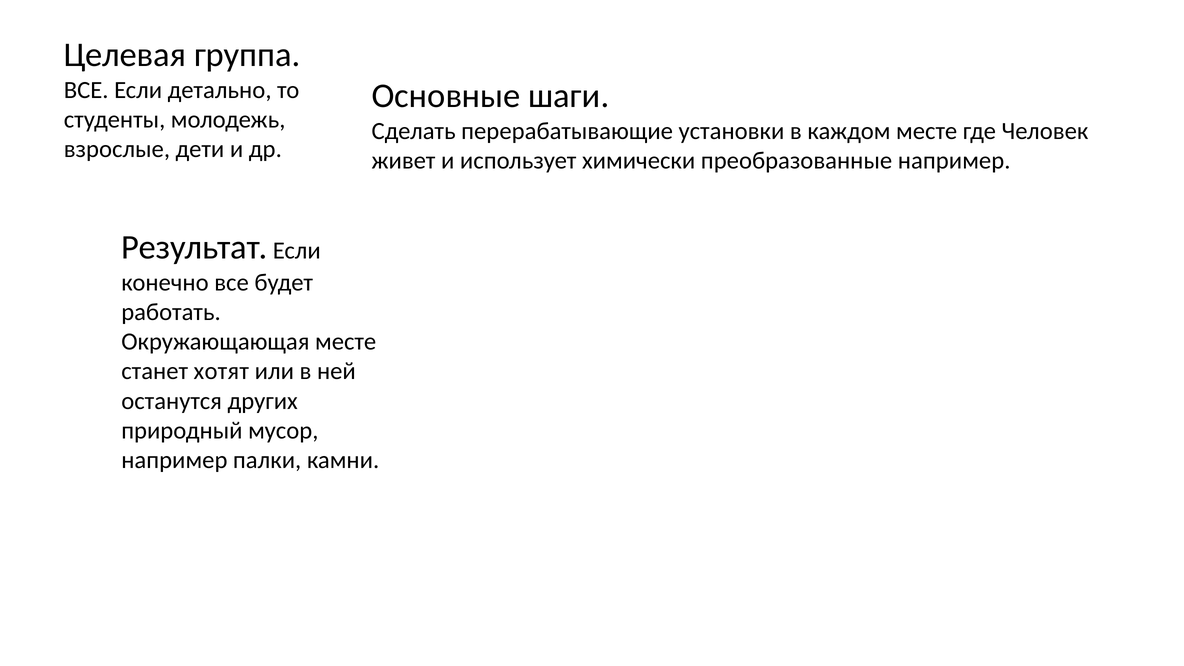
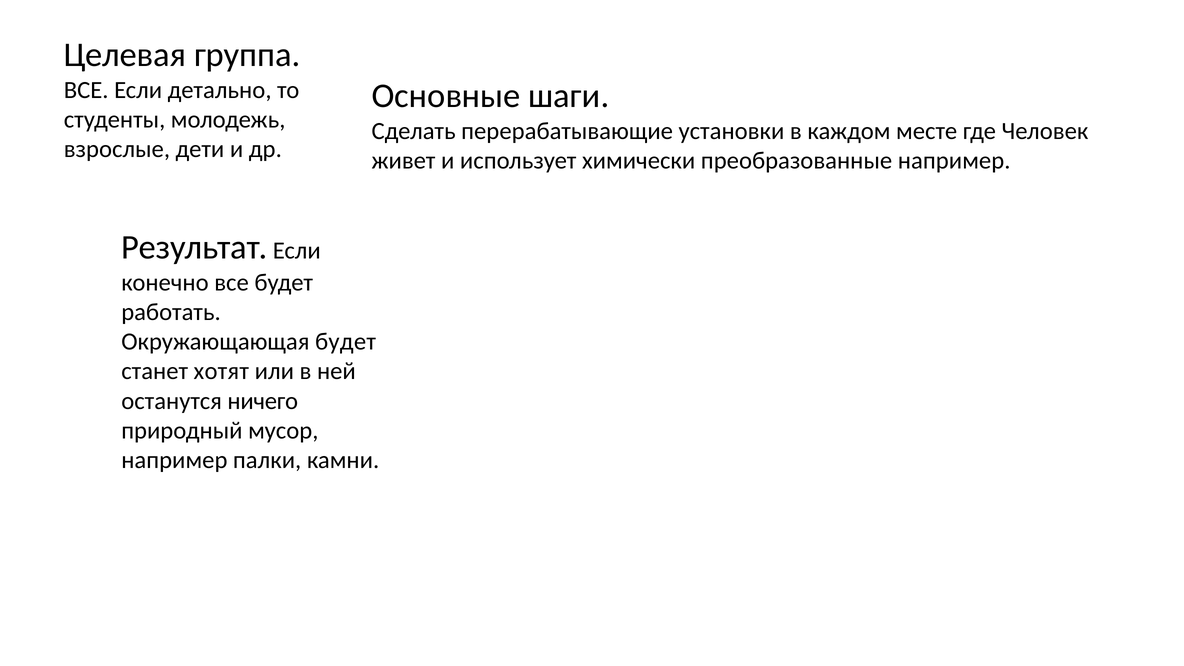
Окружающающая месте: месте -> будет
других: других -> ничего
